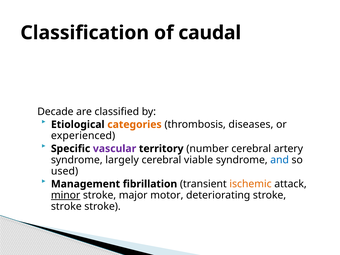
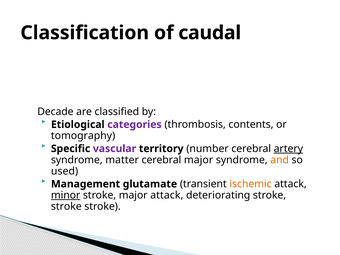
categories colour: orange -> purple
diseases: diseases -> contents
experienced: experienced -> tomography
artery underline: none -> present
largely: largely -> matter
cerebral viable: viable -> major
and colour: blue -> orange
fibrillation: fibrillation -> glutamate
major motor: motor -> attack
